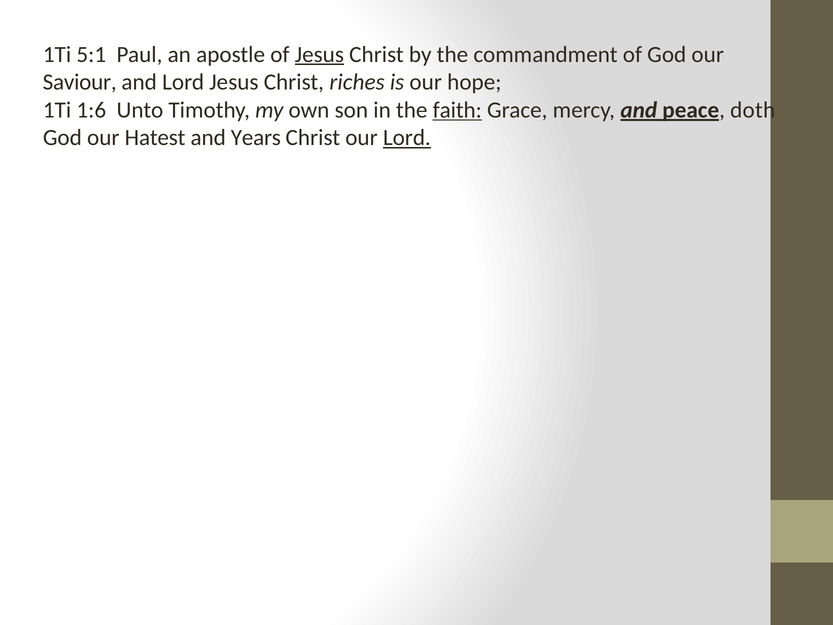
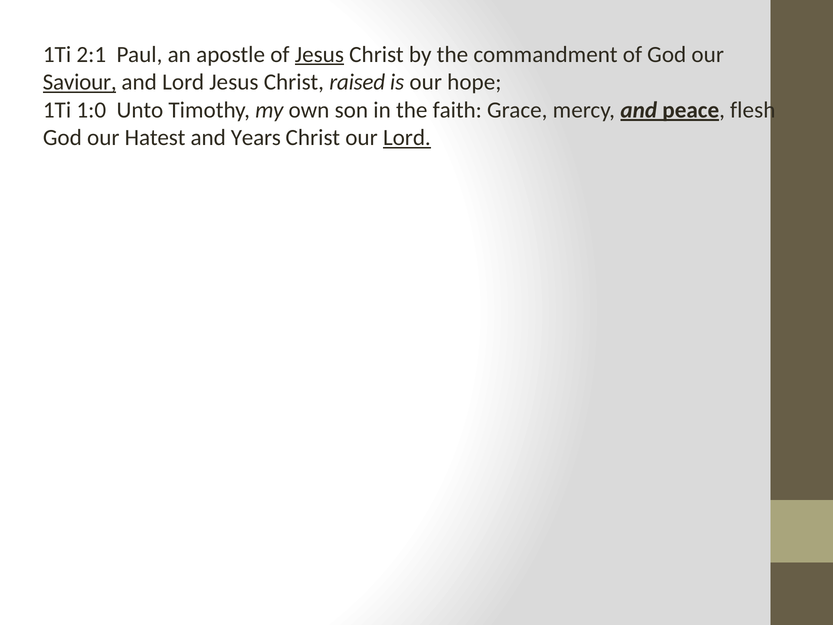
5:1: 5:1 -> 2:1
Saviour underline: none -> present
riches: riches -> raised
1:6: 1:6 -> 1:0
faith underline: present -> none
doth: doth -> flesh
